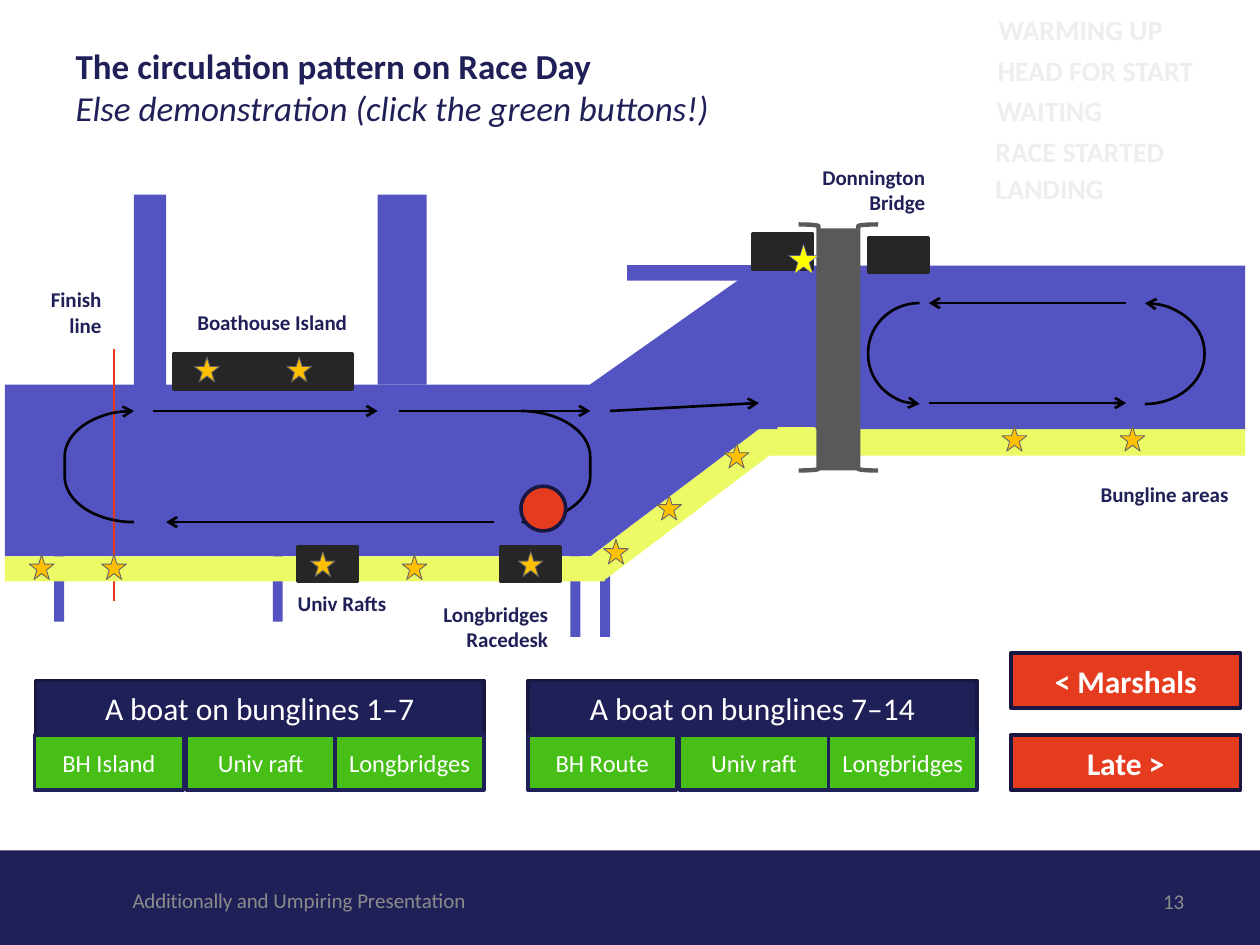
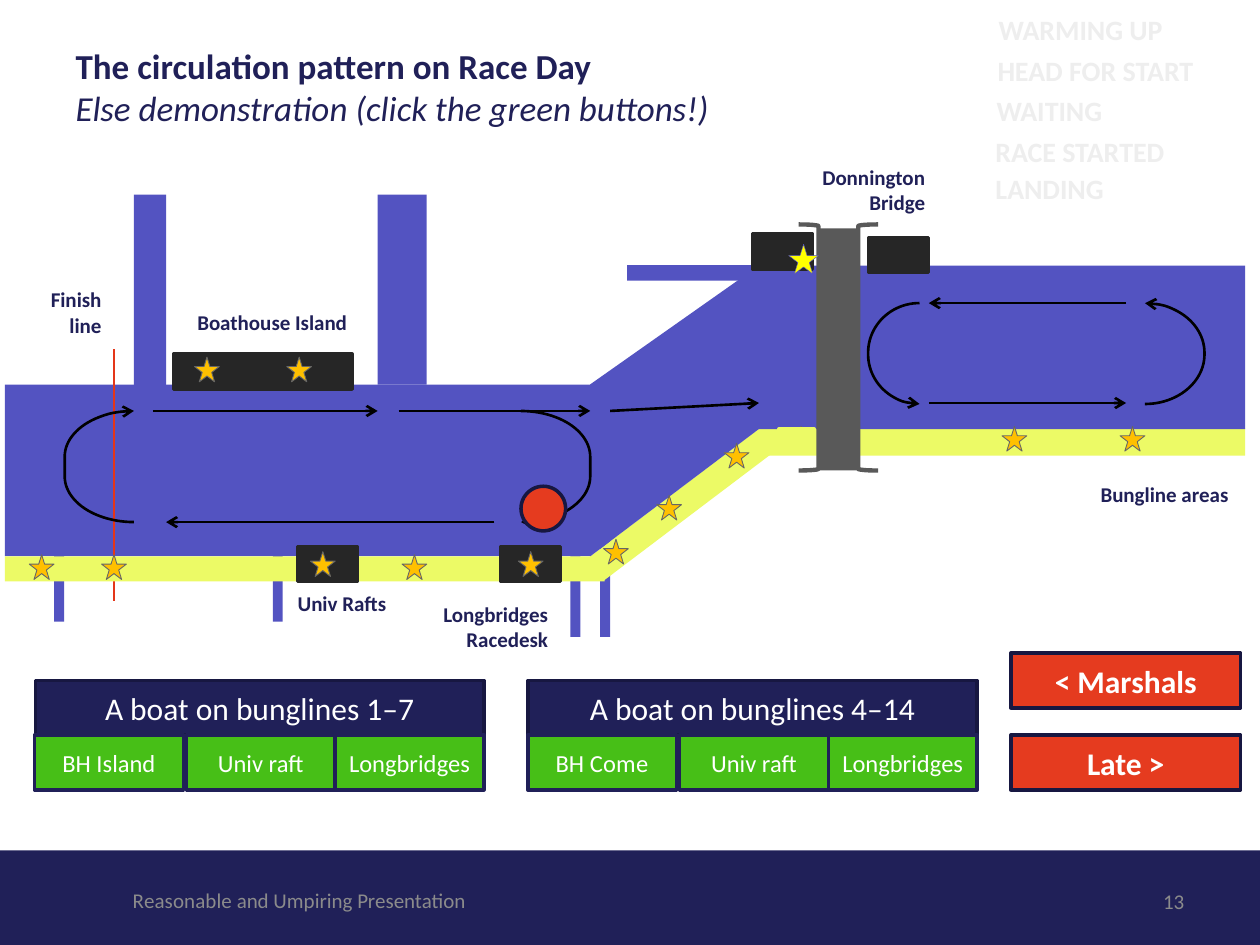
7–14: 7–14 -> 4–14
Route: Route -> Come
Additionally: Additionally -> Reasonable
